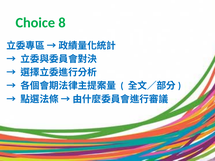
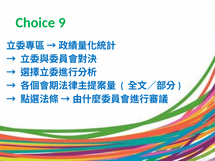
8: 8 -> 9
